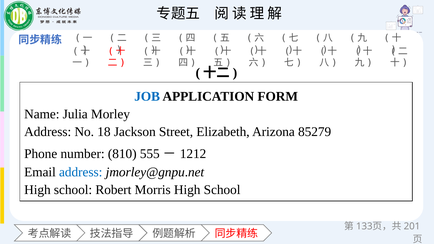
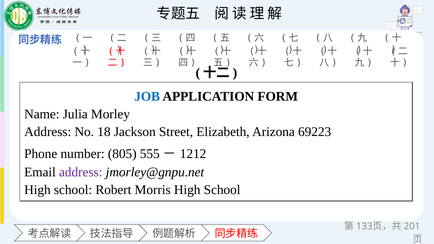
85279: 85279 -> 69223
810: 810 -> 805
address at (81, 172) colour: blue -> purple
